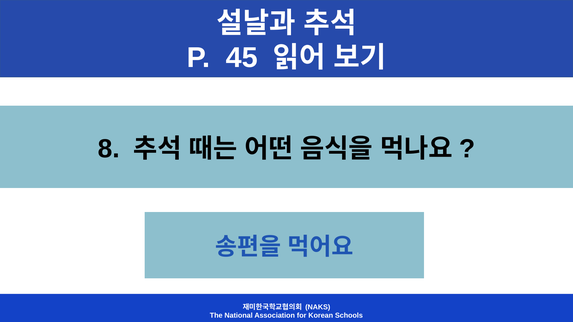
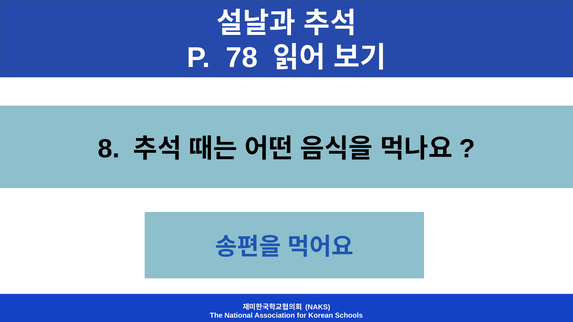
45: 45 -> 78
